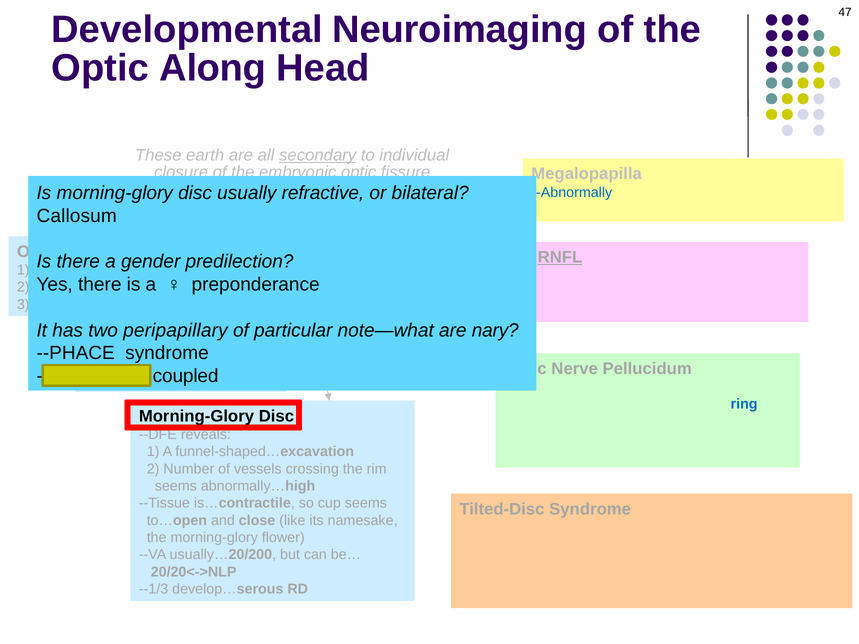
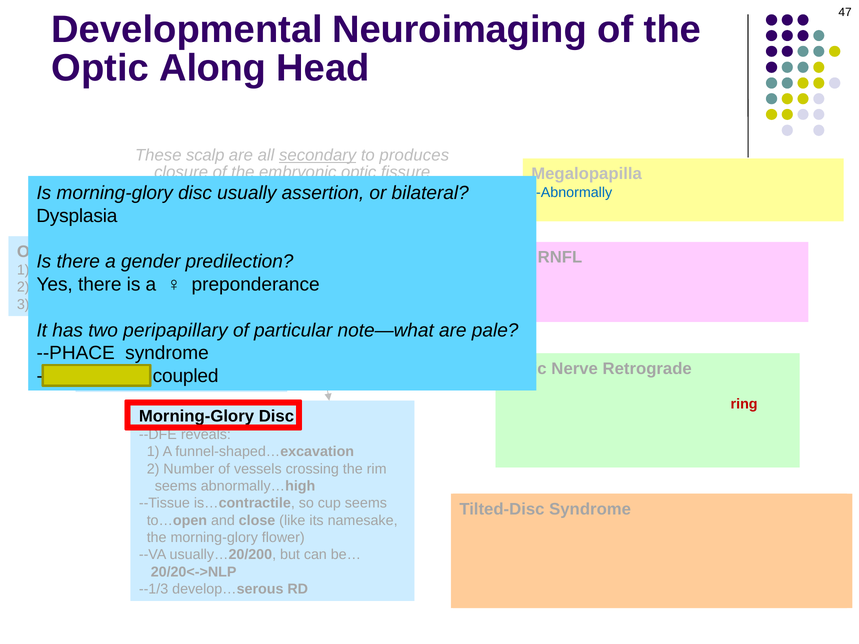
earth: earth -> scalp
individual: individual -> produces
refractive: refractive -> assertion
Callosum: Callosum -> Dysplasia
RNFL underline: present -> none
are nary: nary -> pale
Pellucidum: Pellucidum -> Retrograde
ring colour: blue -> red
